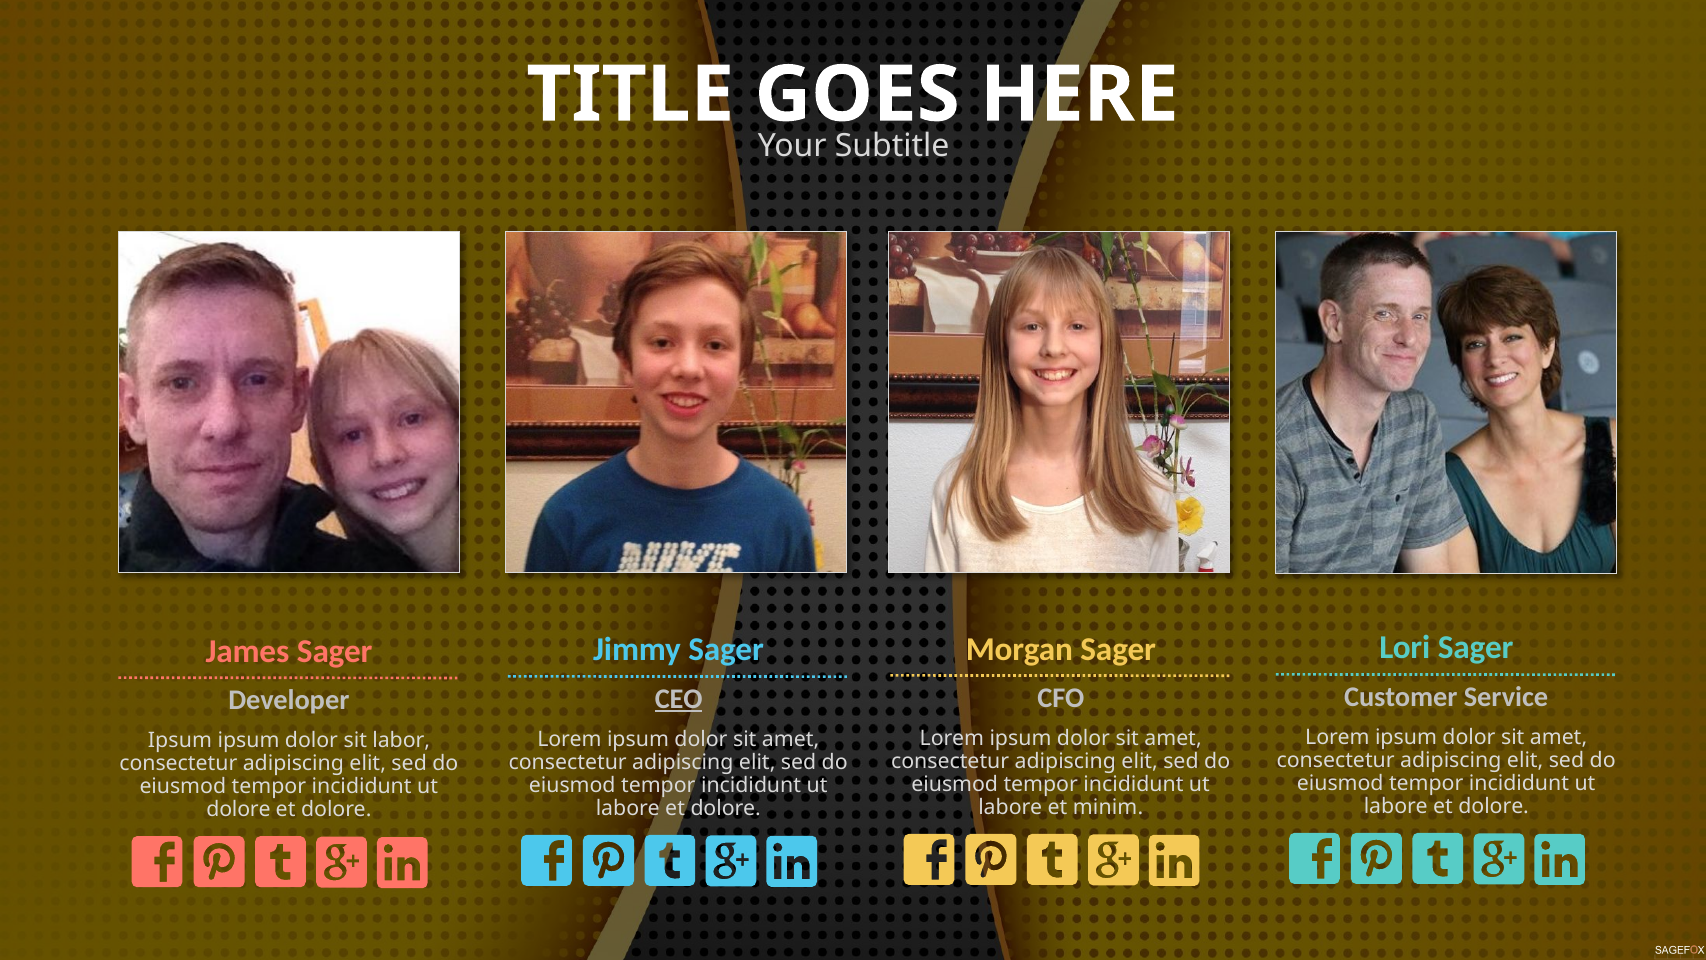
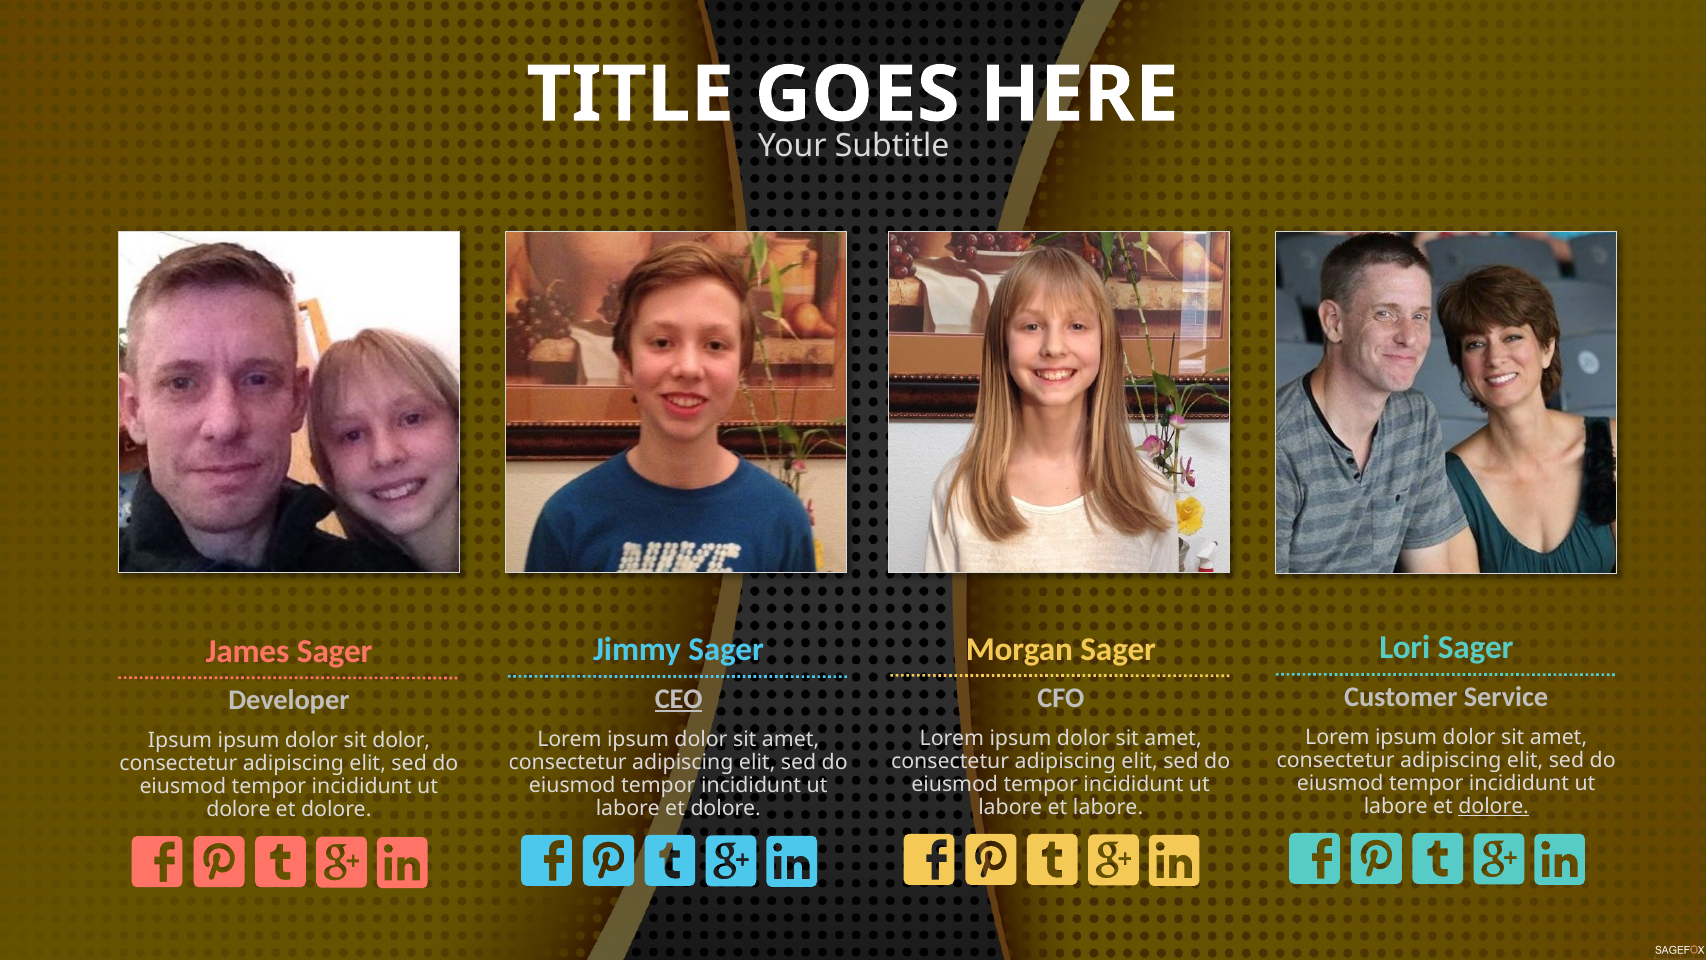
sit labor: labor -> dolor
dolore at (1494, 806) underline: none -> present
et minim: minim -> labore
